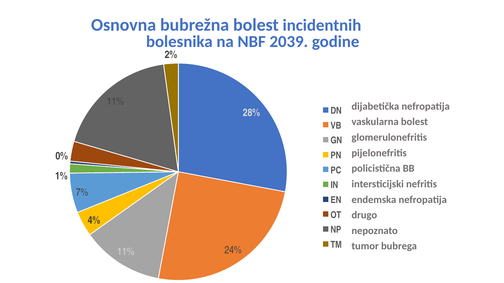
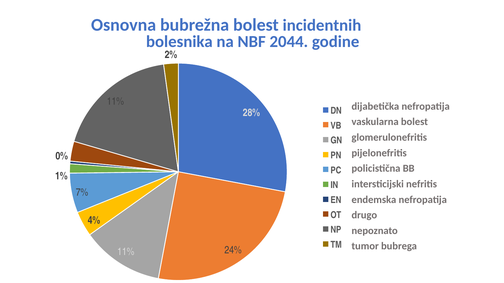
2039: 2039 -> 2044
